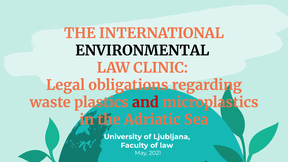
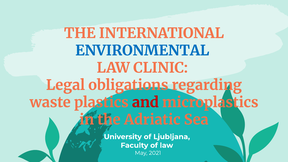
ENVIRONMENTAL colour: black -> blue
